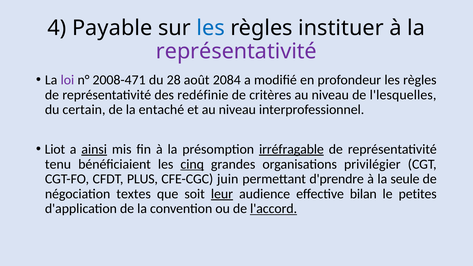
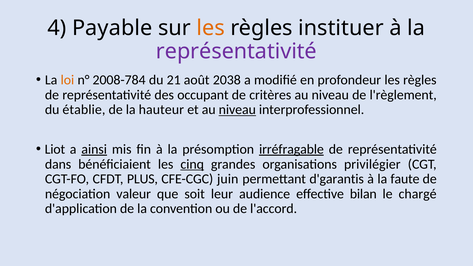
les at (211, 28) colour: blue -> orange
loi colour: purple -> orange
2008-471: 2008-471 -> 2008-784
28: 28 -> 21
2084: 2084 -> 2038
redéfinie: redéfinie -> occupant
l'lesquelles: l'lesquelles -> l'règlement
certain: certain -> établie
entaché: entaché -> hauteur
niveau at (237, 110) underline: none -> present
tenu: tenu -> dans
d'prendre: d'prendre -> d'garantis
seule: seule -> faute
textes: textes -> valeur
leur underline: present -> none
petites: petites -> chargé
l'accord underline: present -> none
